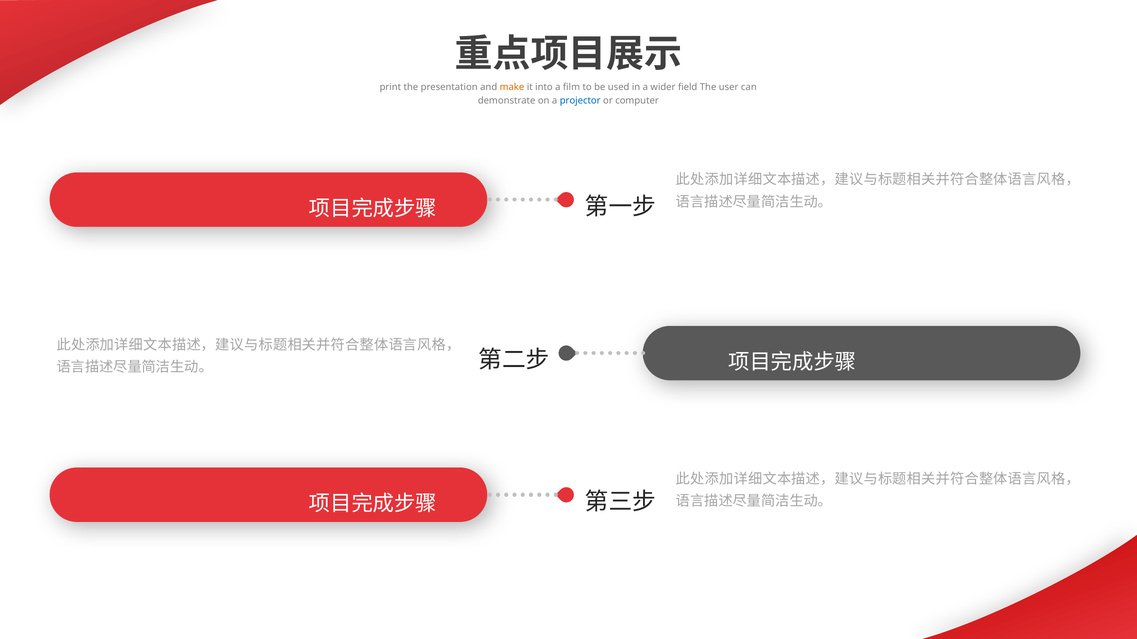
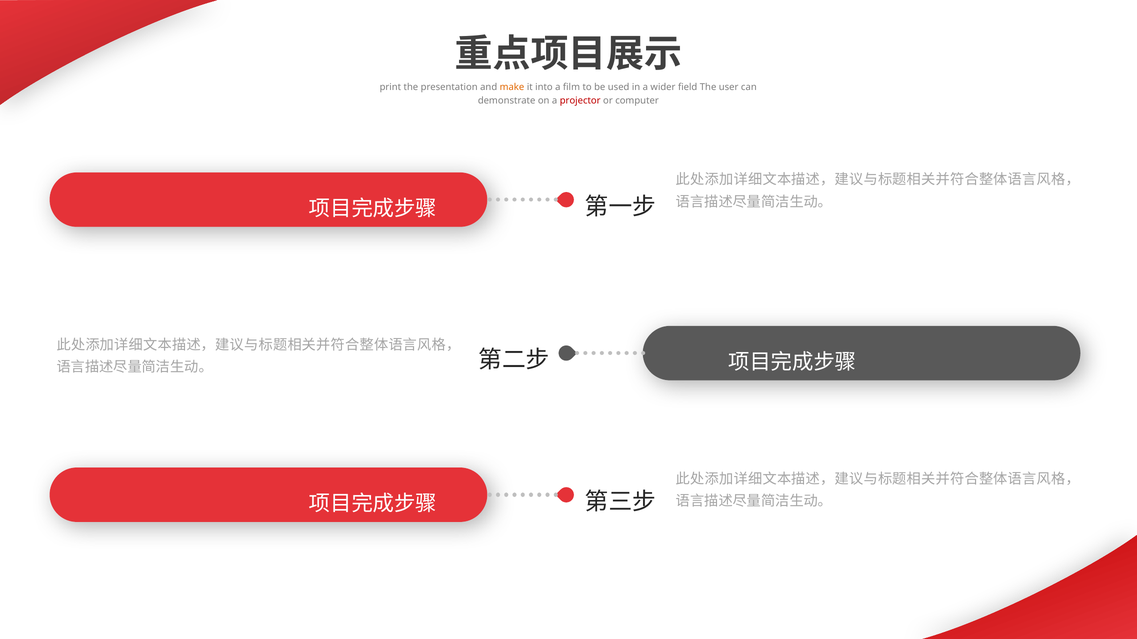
projector colour: blue -> red
